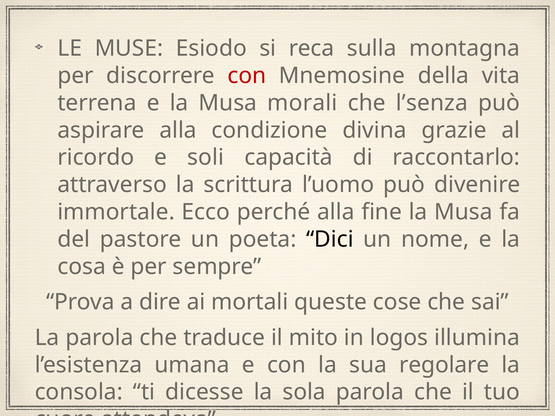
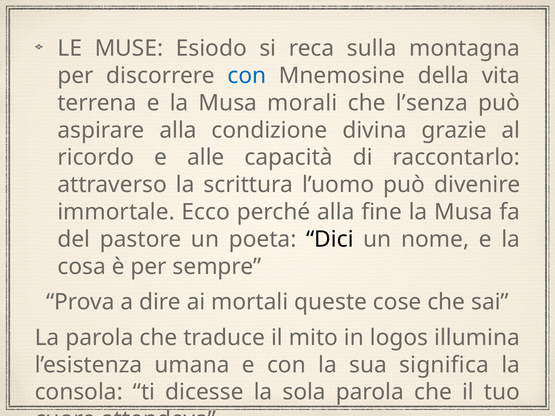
con at (247, 76) colour: red -> blue
soli: soli -> alle
regolare: regolare -> significa
